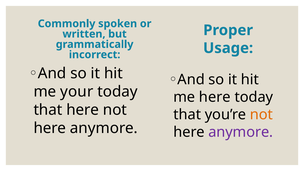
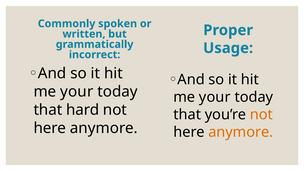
here at (215, 97): here -> your
that here: here -> hard
anymore at (241, 132) colour: purple -> orange
